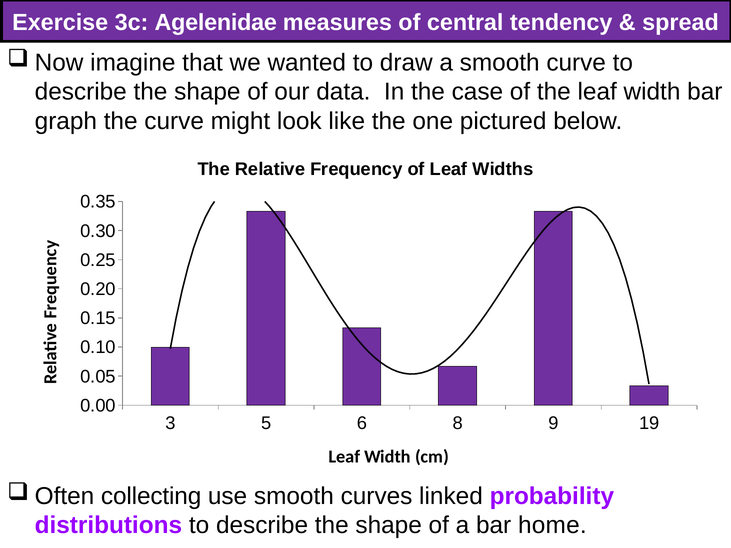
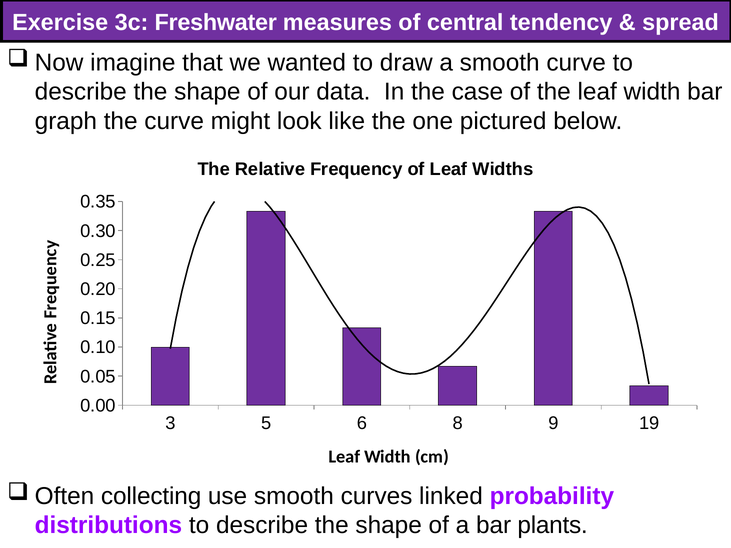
Agelenidae: Agelenidae -> Freshwater
home: home -> plants
